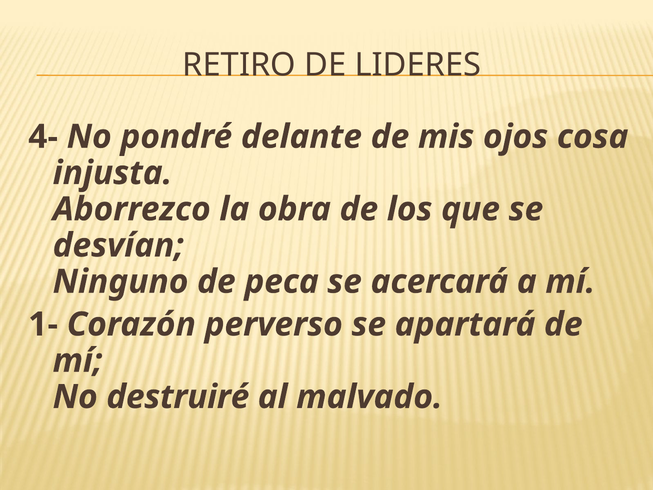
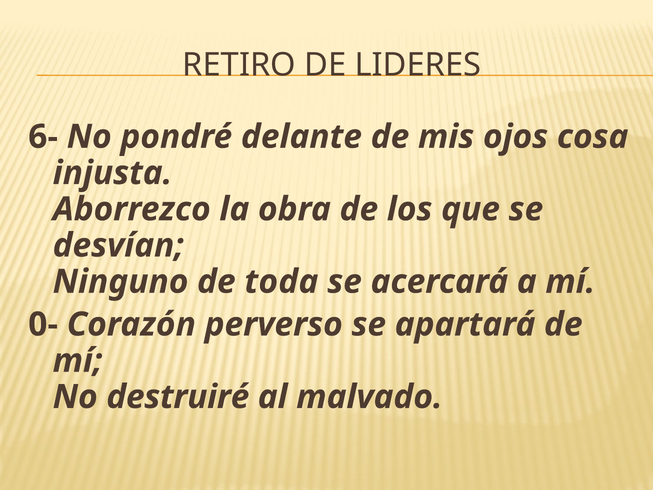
4-: 4- -> 6-
peca: peca -> toda
1-: 1- -> 0-
